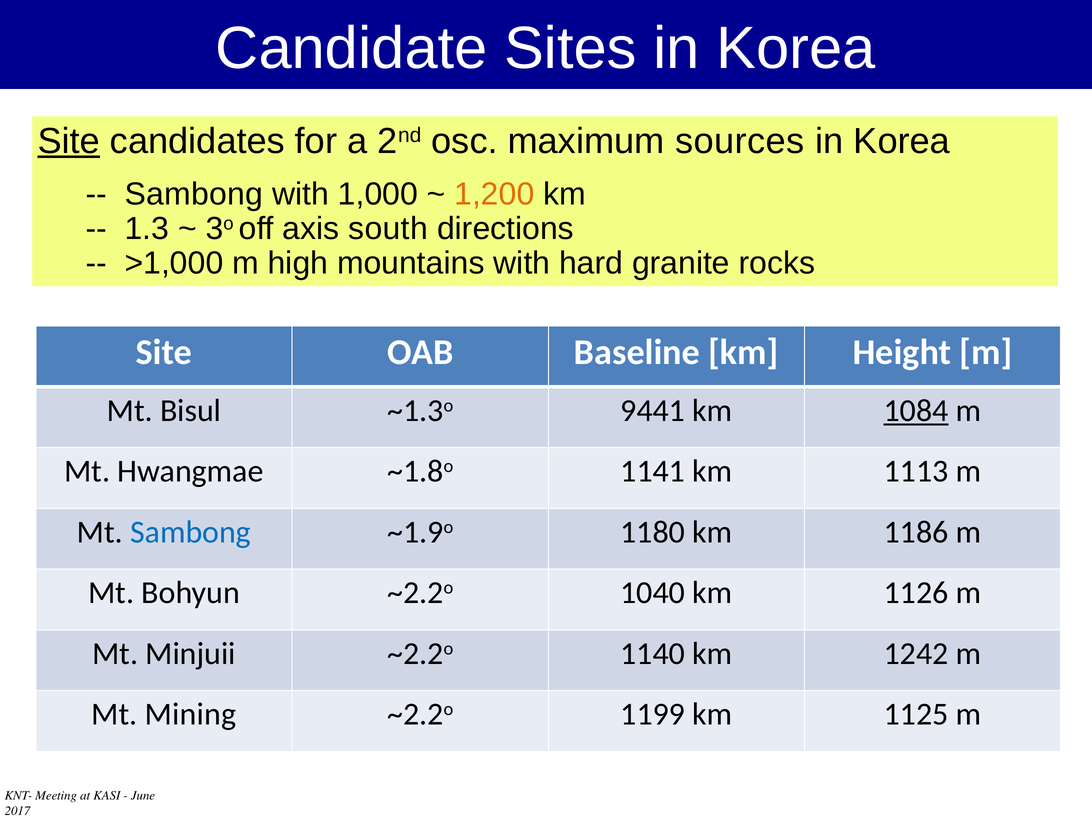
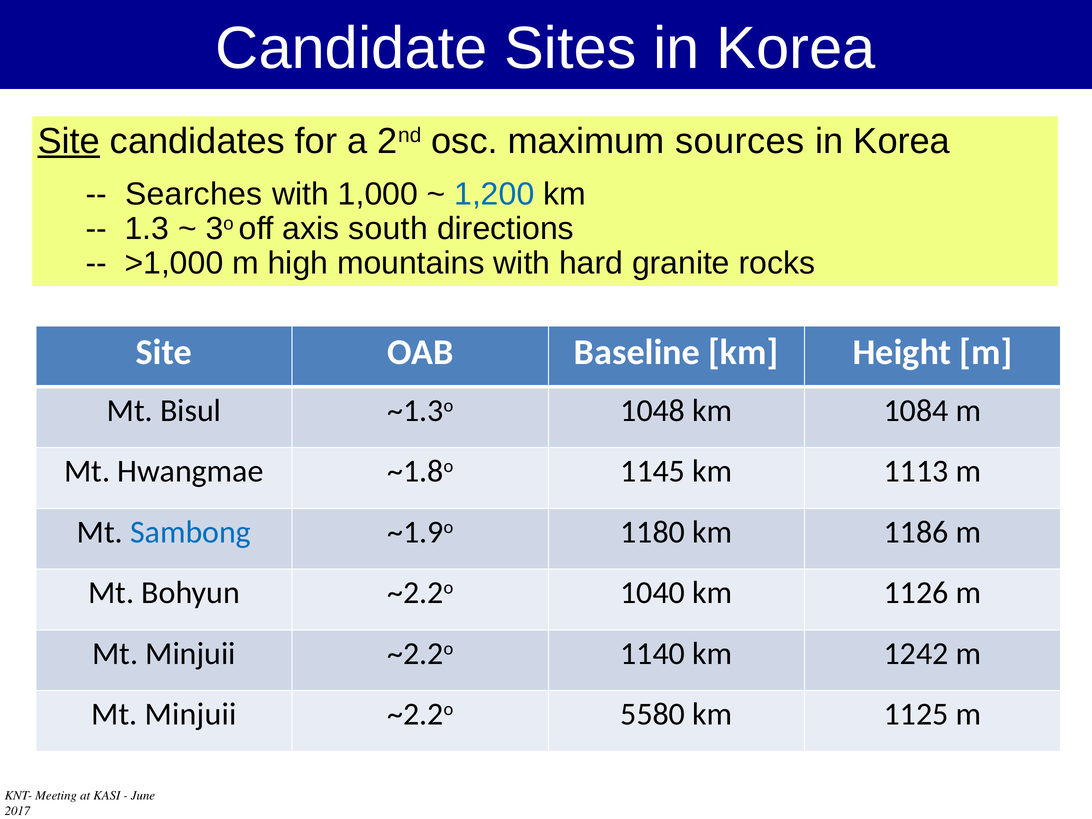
Sambong at (194, 194): Sambong -> Searches
1,200 colour: orange -> blue
9441: 9441 -> 1048
1084 underline: present -> none
1141: 1141 -> 1145
Mining at (190, 714): Mining -> Minjuii
1199: 1199 -> 5580
